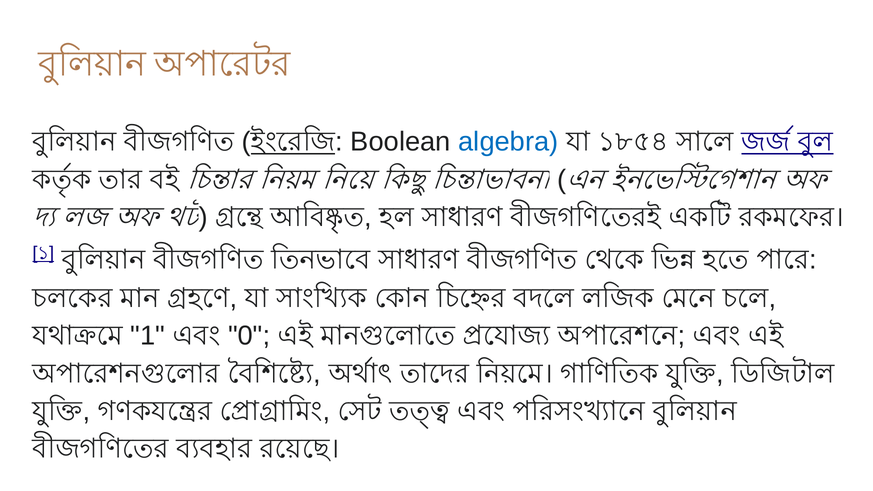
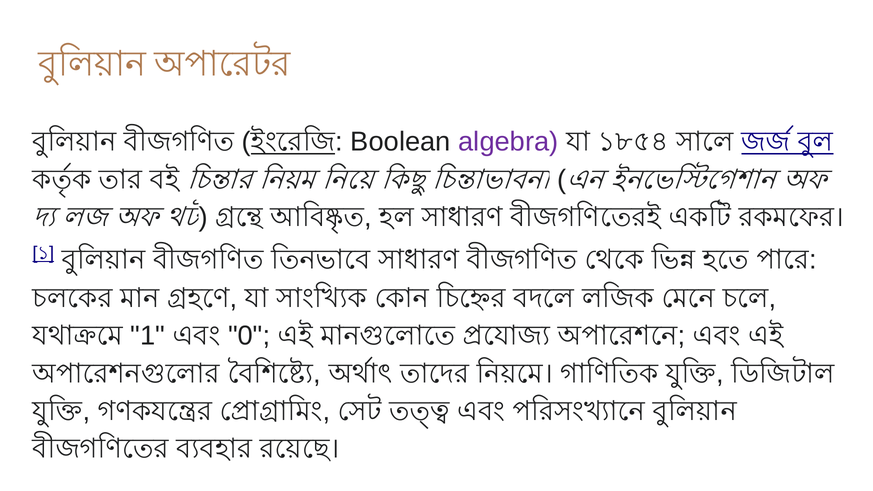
algebra colour: blue -> purple
